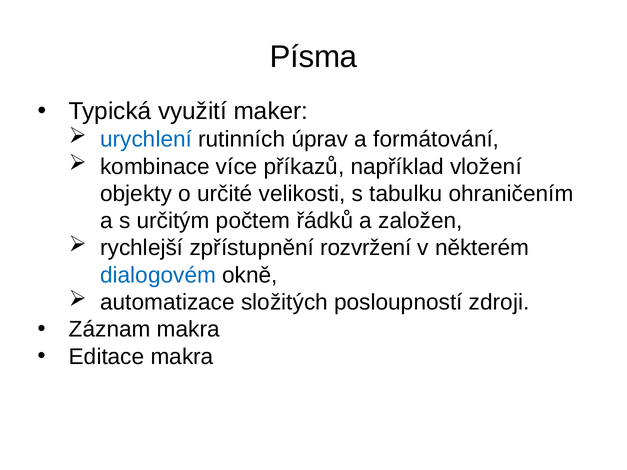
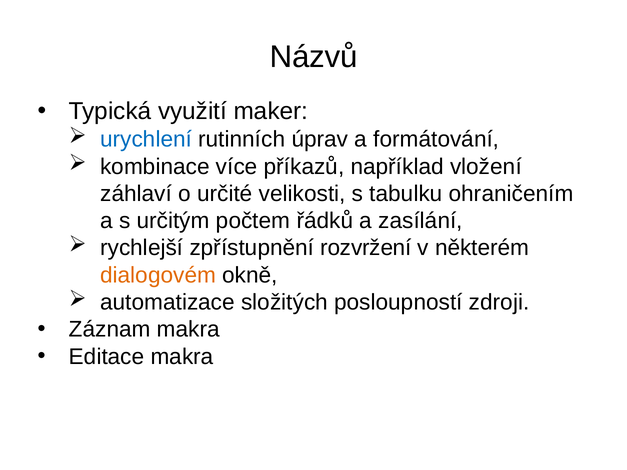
Písma: Písma -> Názvů
objekty: objekty -> záhlaví
založen: založen -> zasílání
dialogovém colour: blue -> orange
